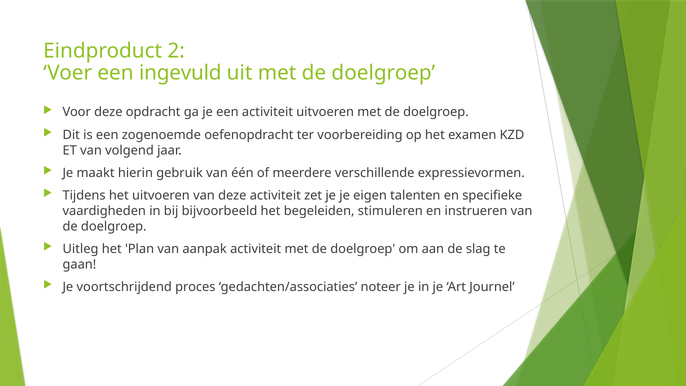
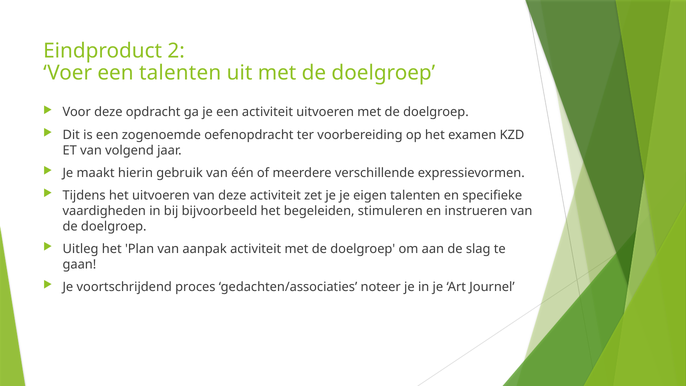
een ingevuld: ingevuld -> talenten
